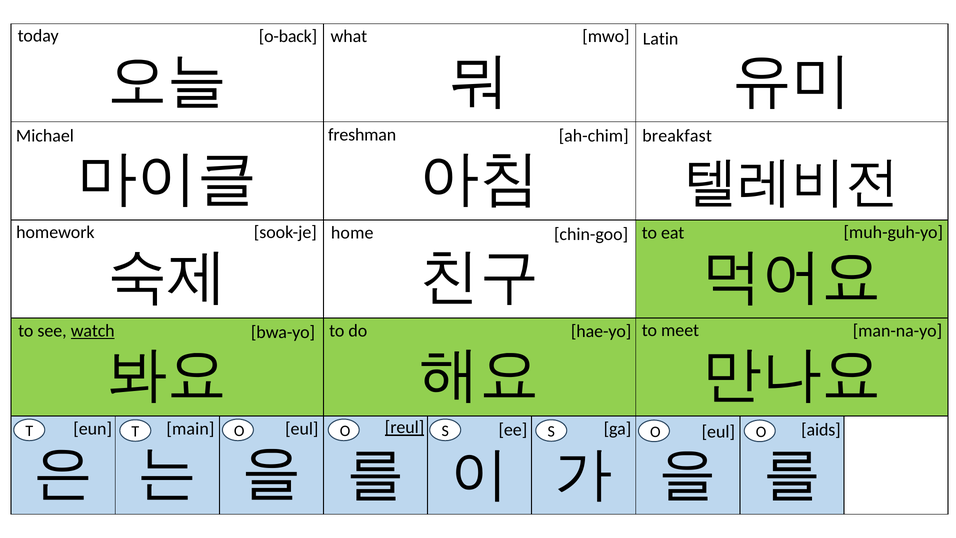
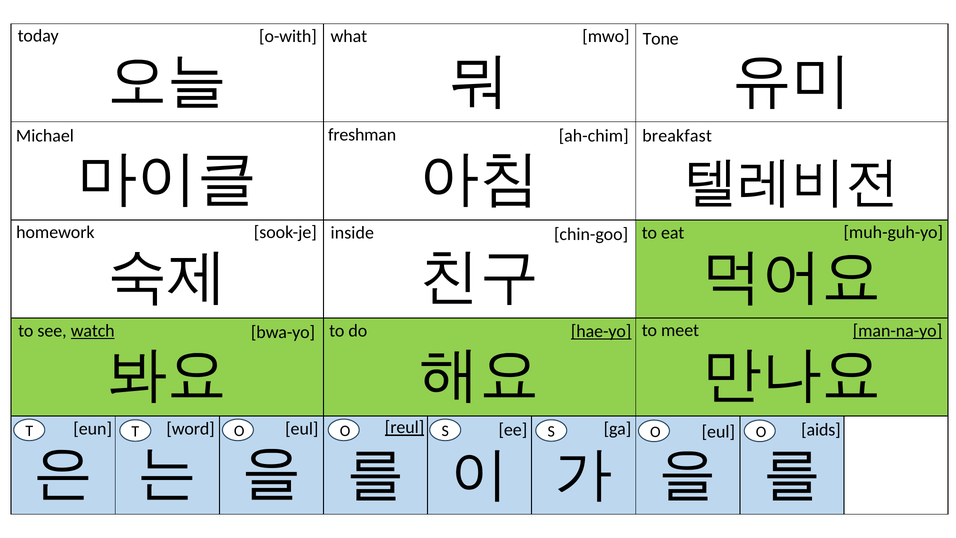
Latin: Latin -> Tone
o-back: o-back -> o-with
home: home -> inside
hae-yo underline: none -> present
man-na-yo underline: none -> present
main: main -> word
